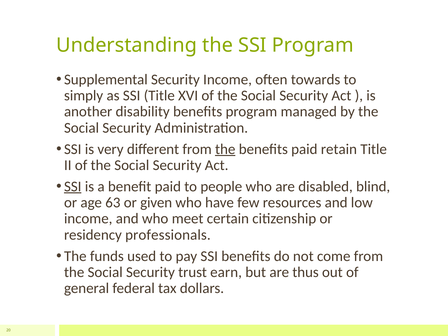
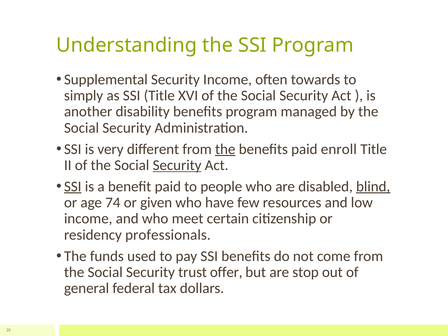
retain: retain -> enroll
Security at (177, 165) underline: none -> present
blind underline: none -> present
63: 63 -> 74
earn: earn -> offer
thus: thus -> stop
